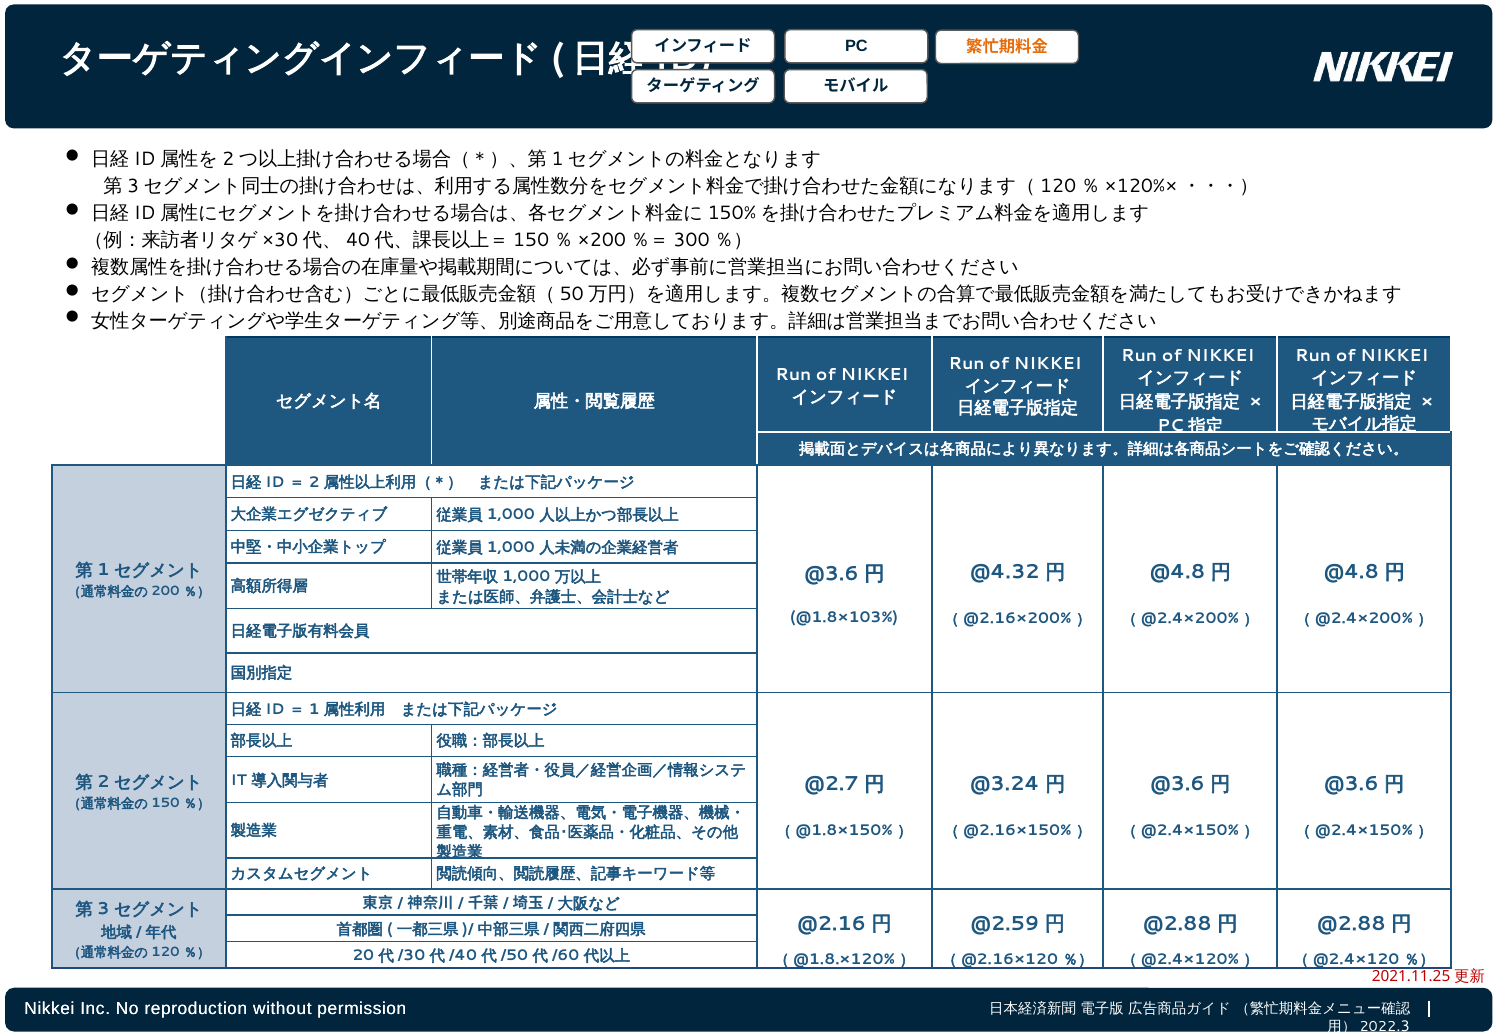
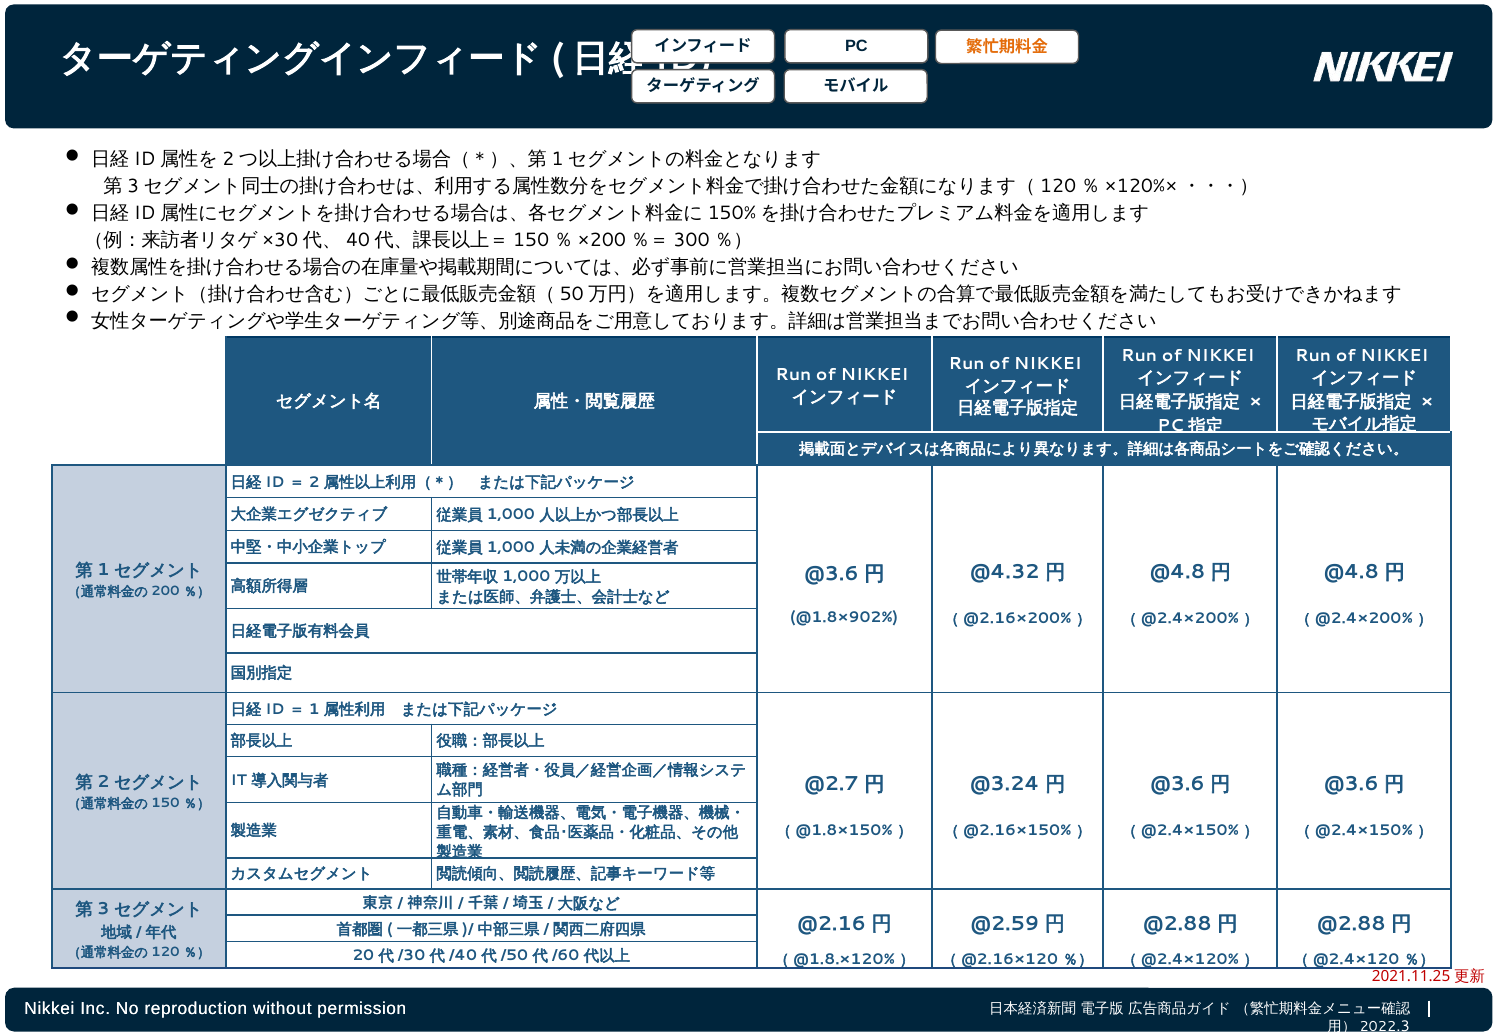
@1.8×103%: @1.8×103% -> @1.8×902%
